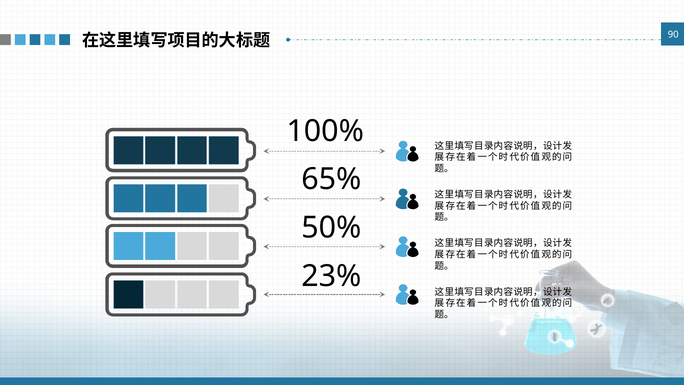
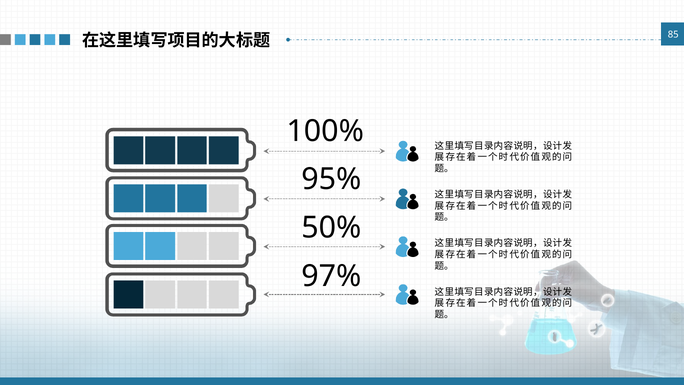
90: 90 -> 85
65%: 65% -> 95%
23%: 23% -> 97%
